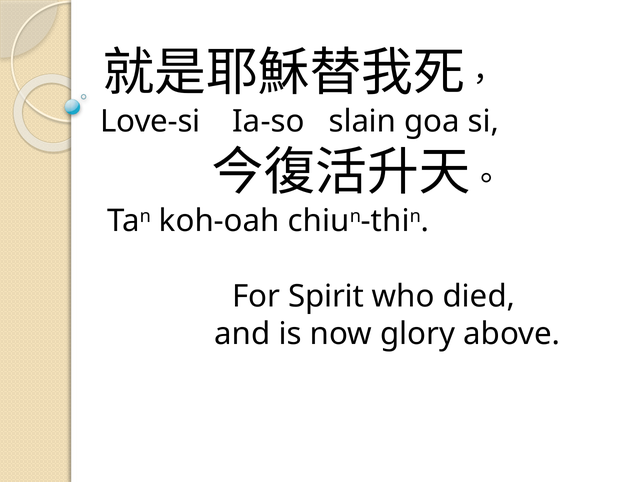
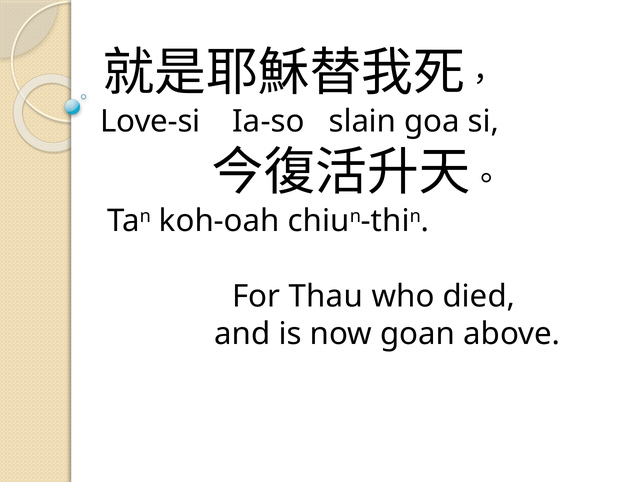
Spirit: Spirit -> Thau
glory: glory -> goan
